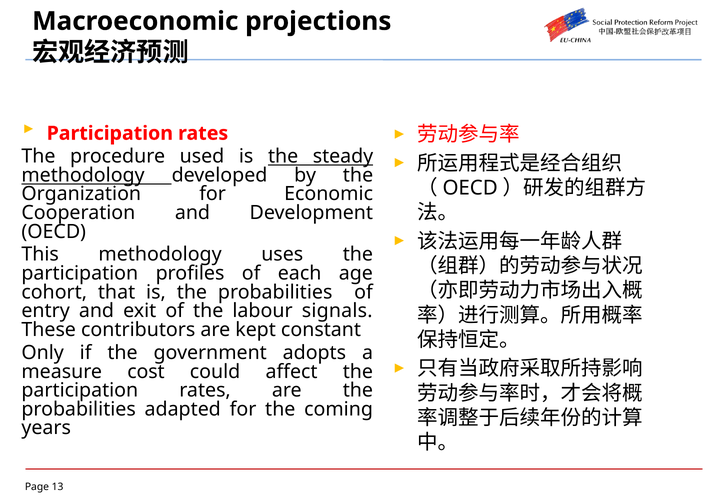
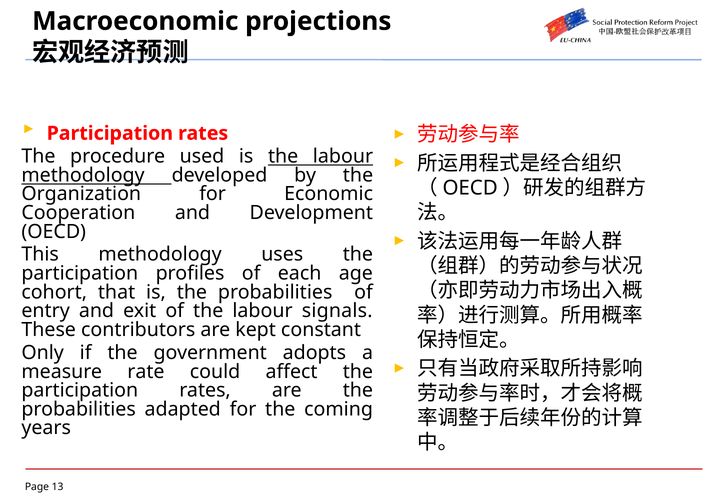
is the steady: steady -> labour
cost: cost -> rate
